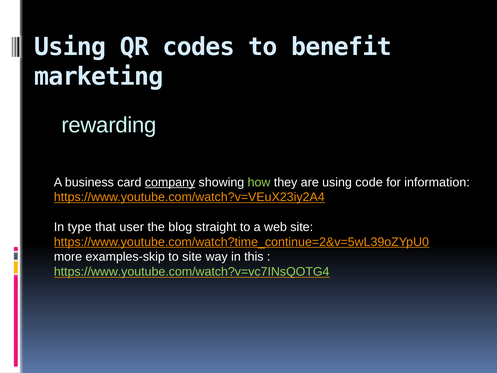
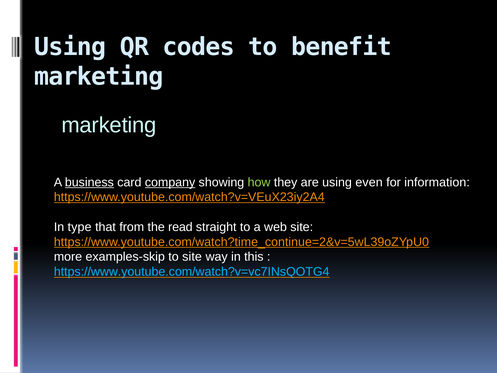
rewarding at (109, 125): rewarding -> marketing
business underline: none -> present
code: code -> even
user: user -> from
blog: blog -> read
https://www.youtube.com/watch?v=vc7INsQOTG4 colour: light green -> light blue
